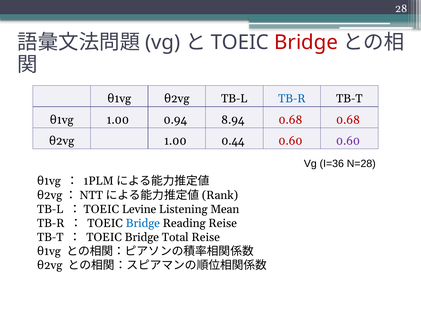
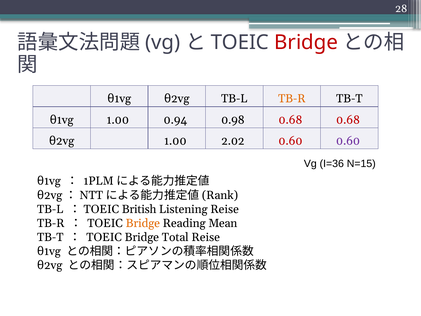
TB-R at (292, 99) colour: blue -> orange
8.94: 8.94 -> 0.98
0.44: 0.44 -> 2.02
N=28: N=28 -> N=15
Levine: Levine -> British
Listening Mean: Mean -> Reise
Bridge at (143, 223) colour: blue -> orange
Reading Reise: Reise -> Mean
